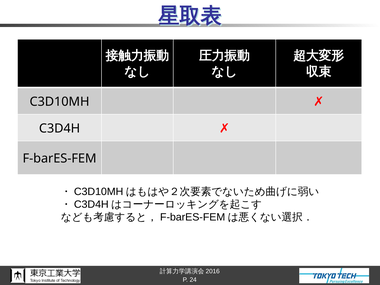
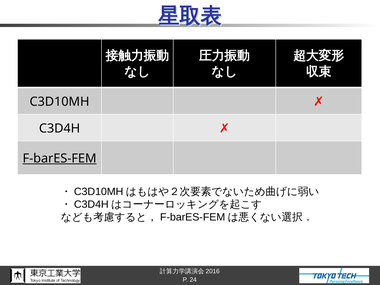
F-barES-FEM underline: none -> present
